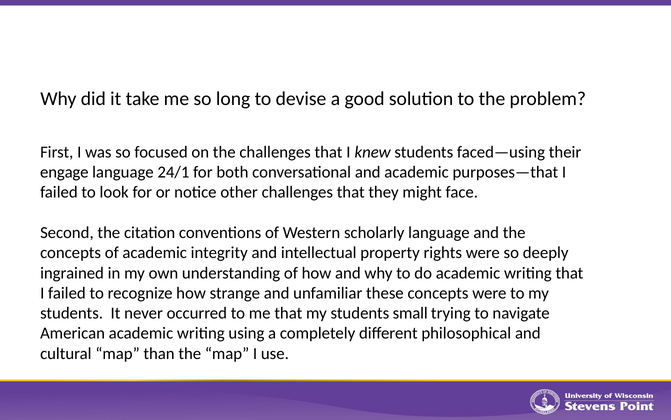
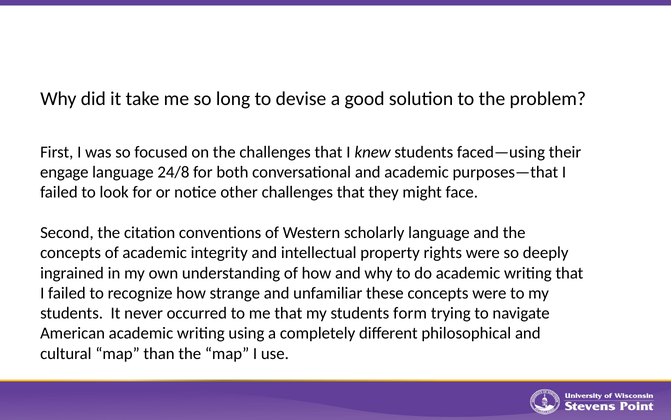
24/1: 24/1 -> 24/8
small: small -> form
